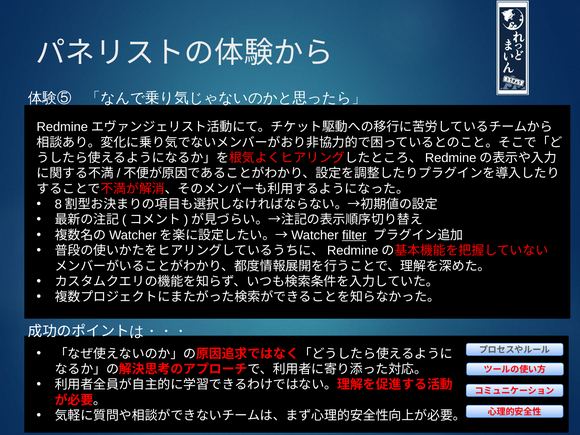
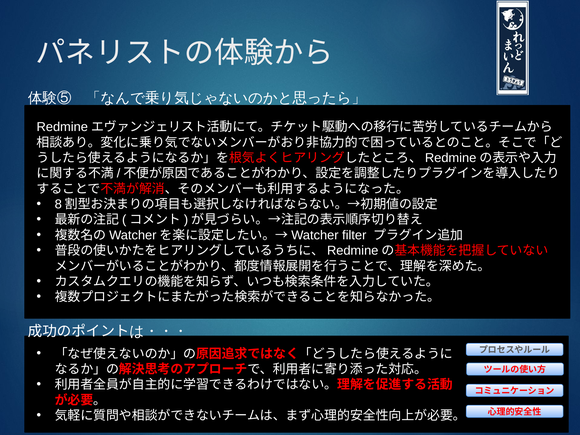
filter underline: present -> none
